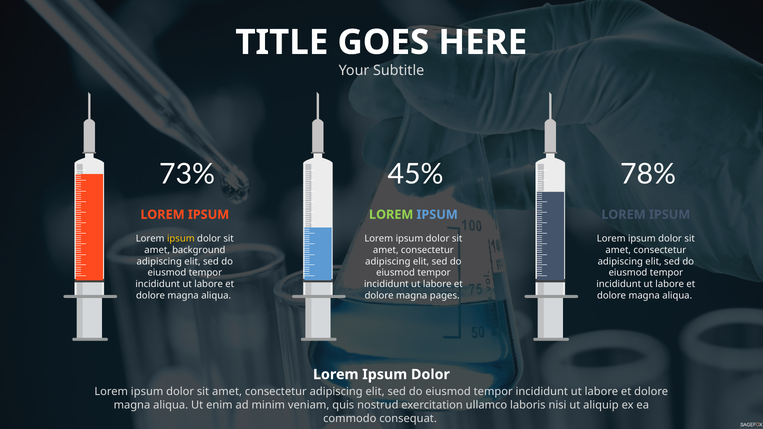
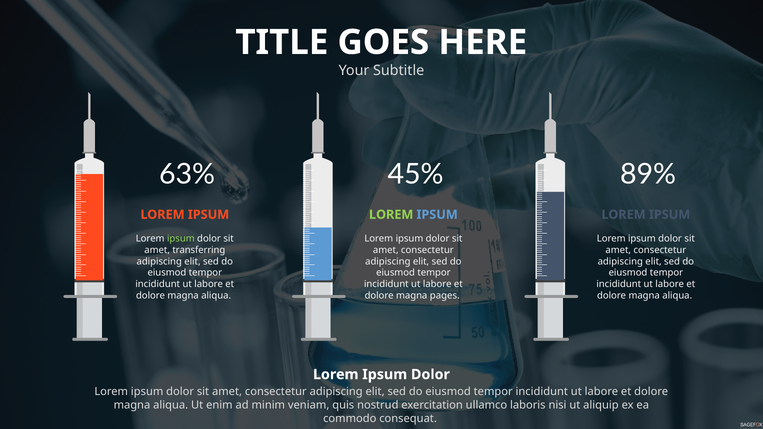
73%: 73% -> 63%
78%: 78% -> 89%
ipsum at (181, 239) colour: yellow -> light green
background: background -> transferring
